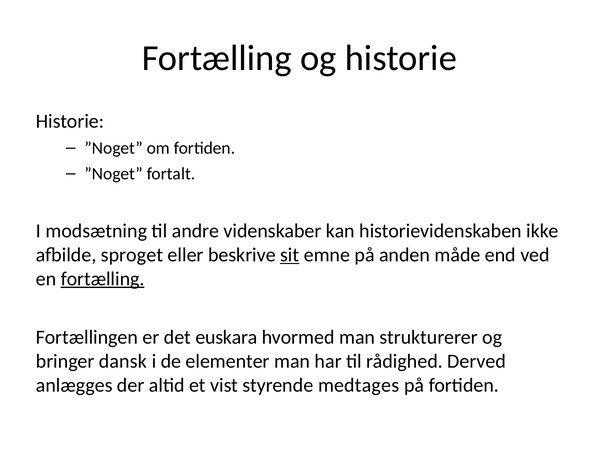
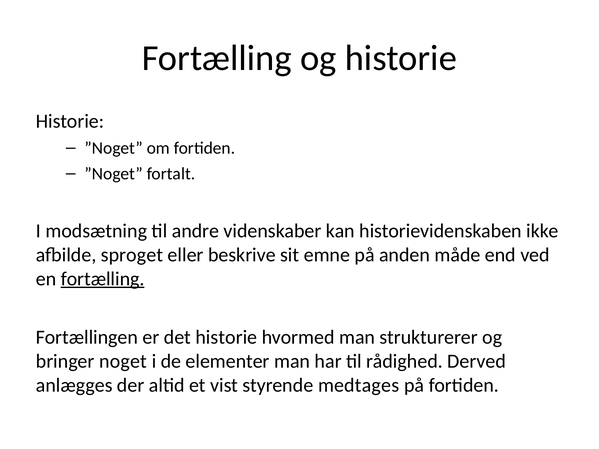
sit underline: present -> none
det euskara: euskara -> historie
dansk: dansk -> noget
